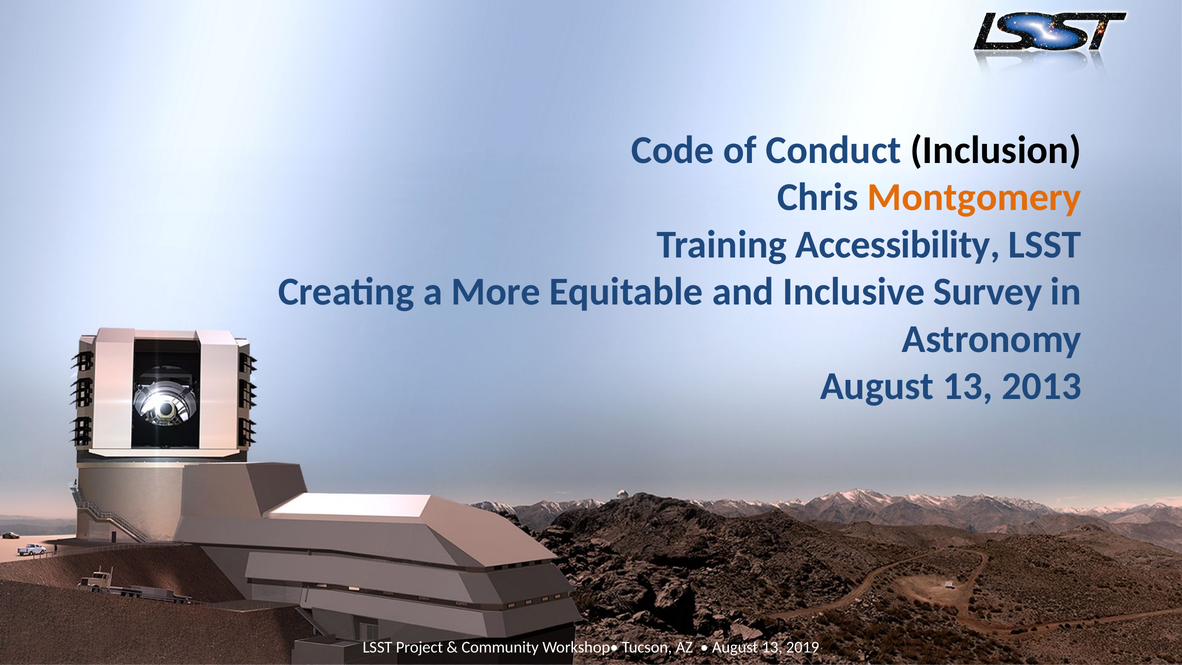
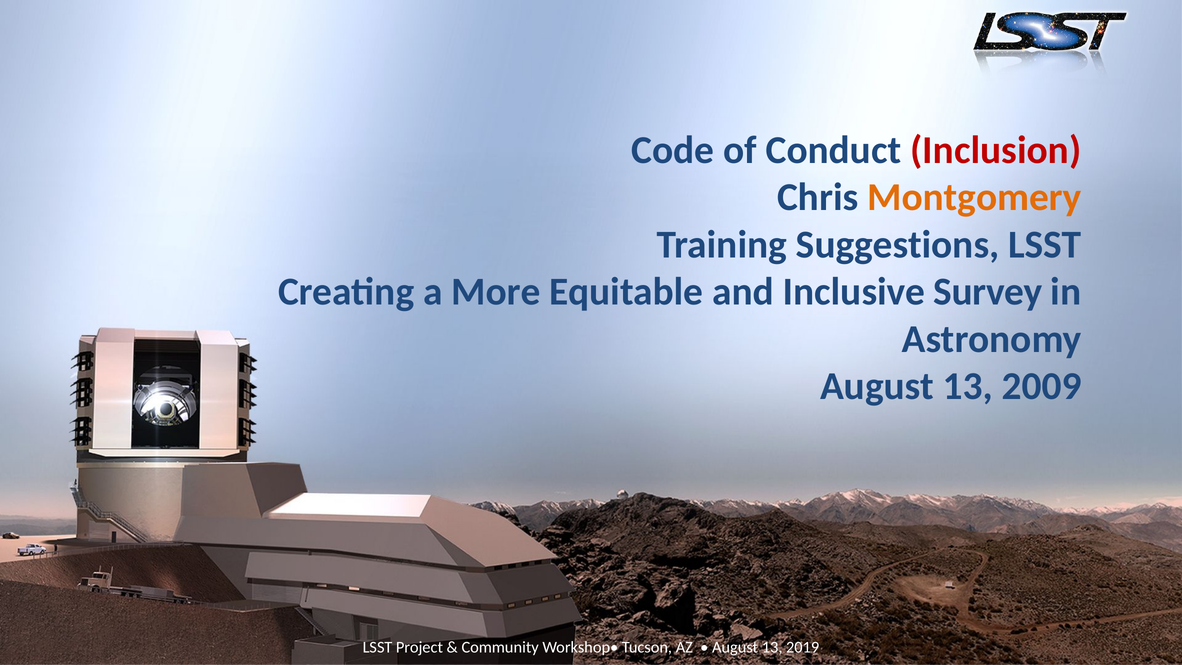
Inclusion colour: black -> red
Accessibility: Accessibility -> Suggestions
2013: 2013 -> 2009
